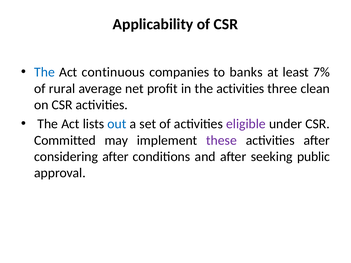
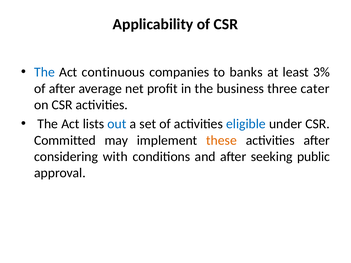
7%: 7% -> 3%
of rural: rural -> after
the activities: activities -> business
clean: clean -> cater
eligible colour: purple -> blue
these colour: purple -> orange
considering after: after -> with
